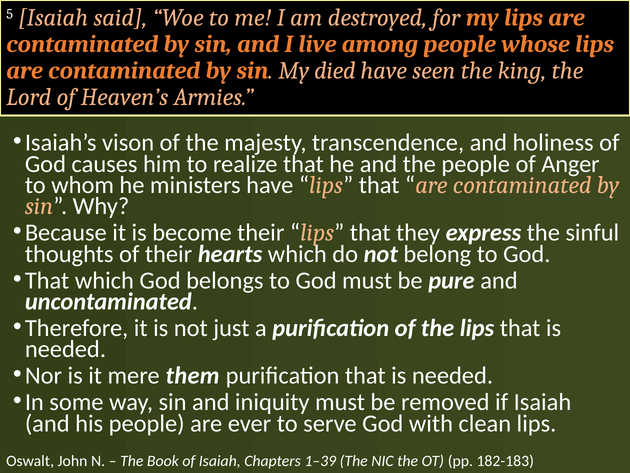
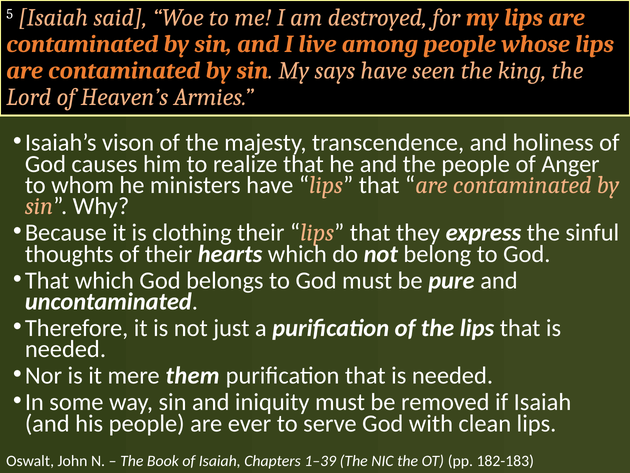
died: died -> says
become: become -> clothing
